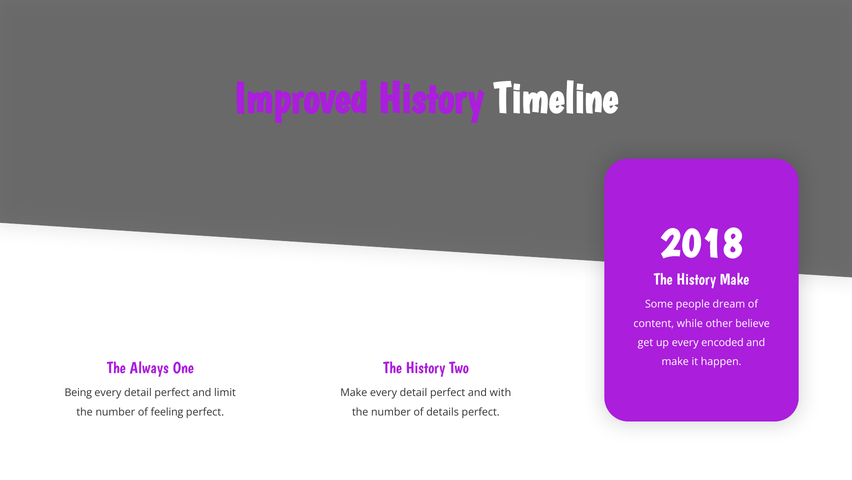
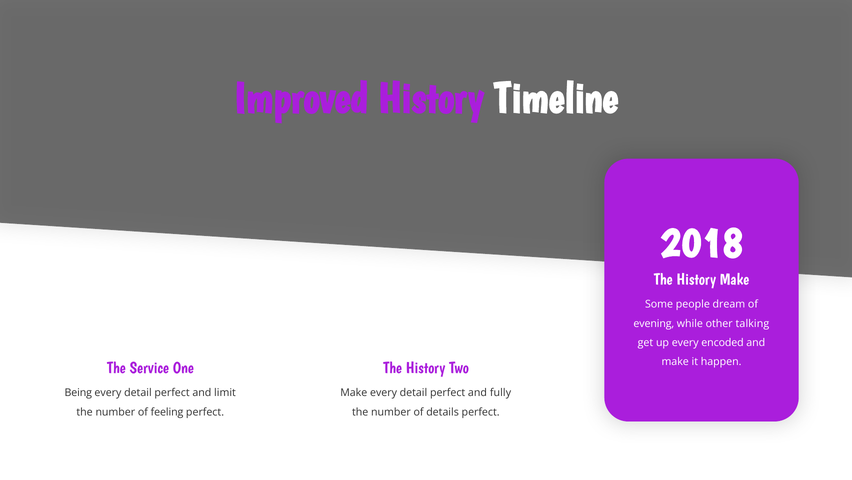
content: content -> evening
believe: believe -> talking
Always: Always -> Service
with: with -> fully
